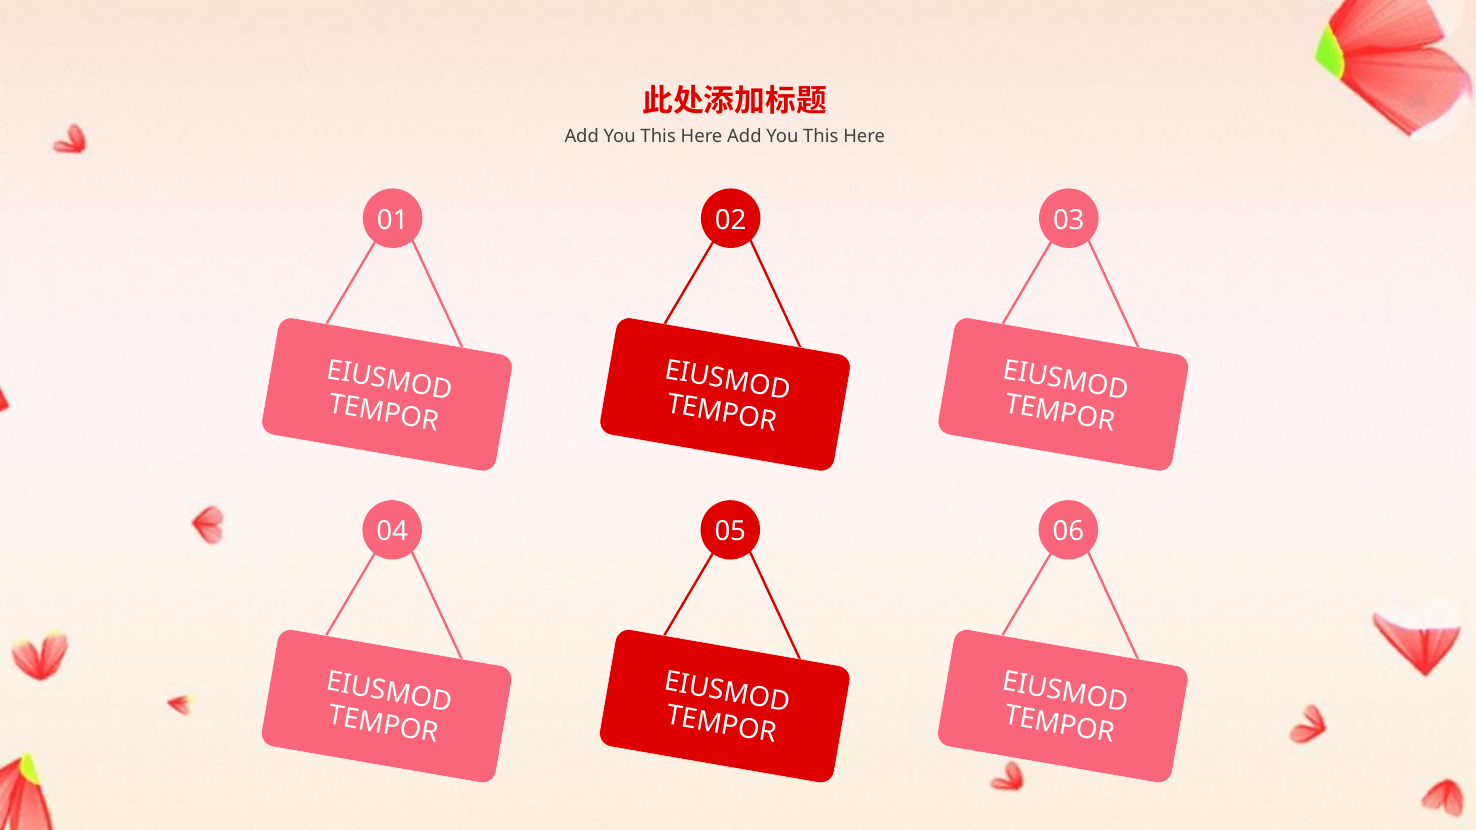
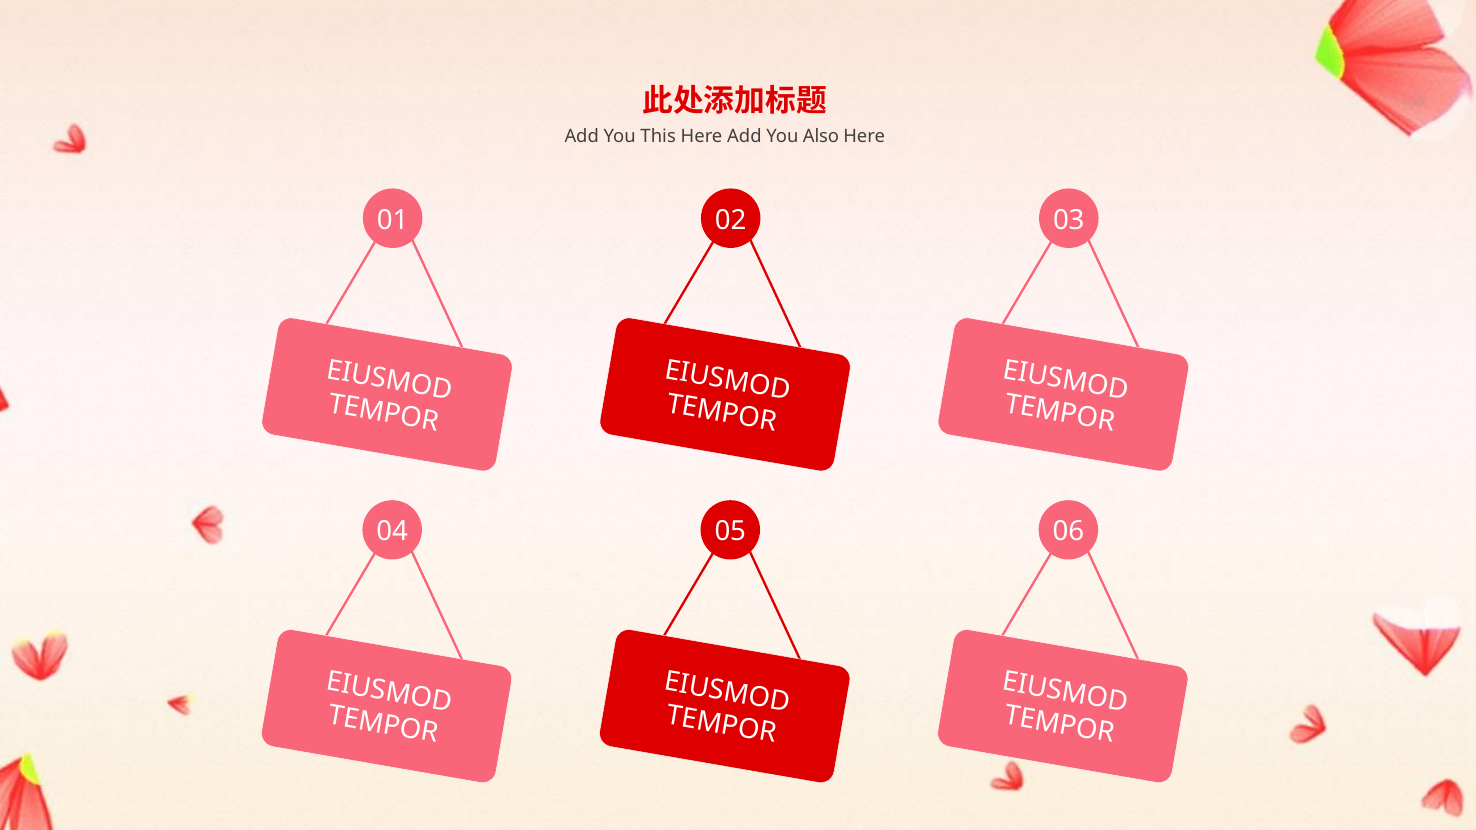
Here Add You This: This -> Also
